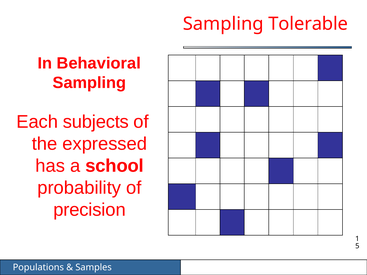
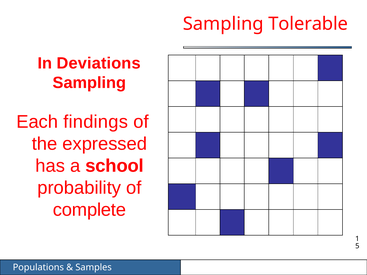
Behavioral: Behavioral -> Deviations
subjects: subjects -> findings
precision: precision -> complete
